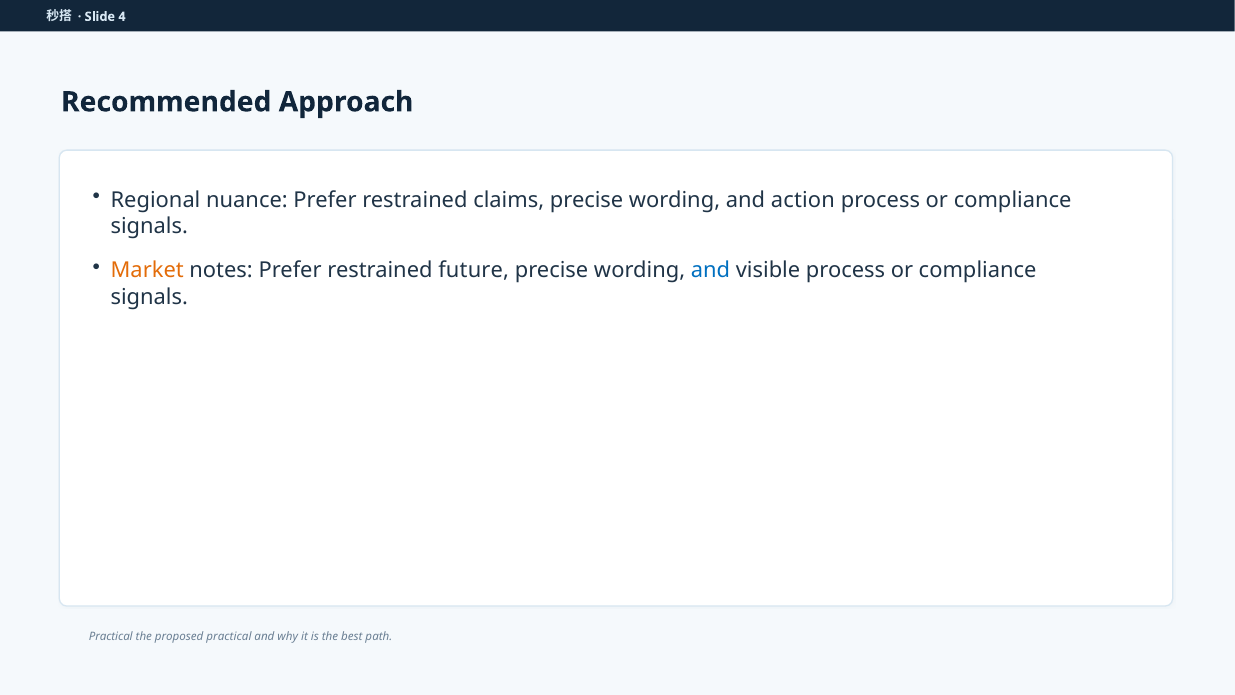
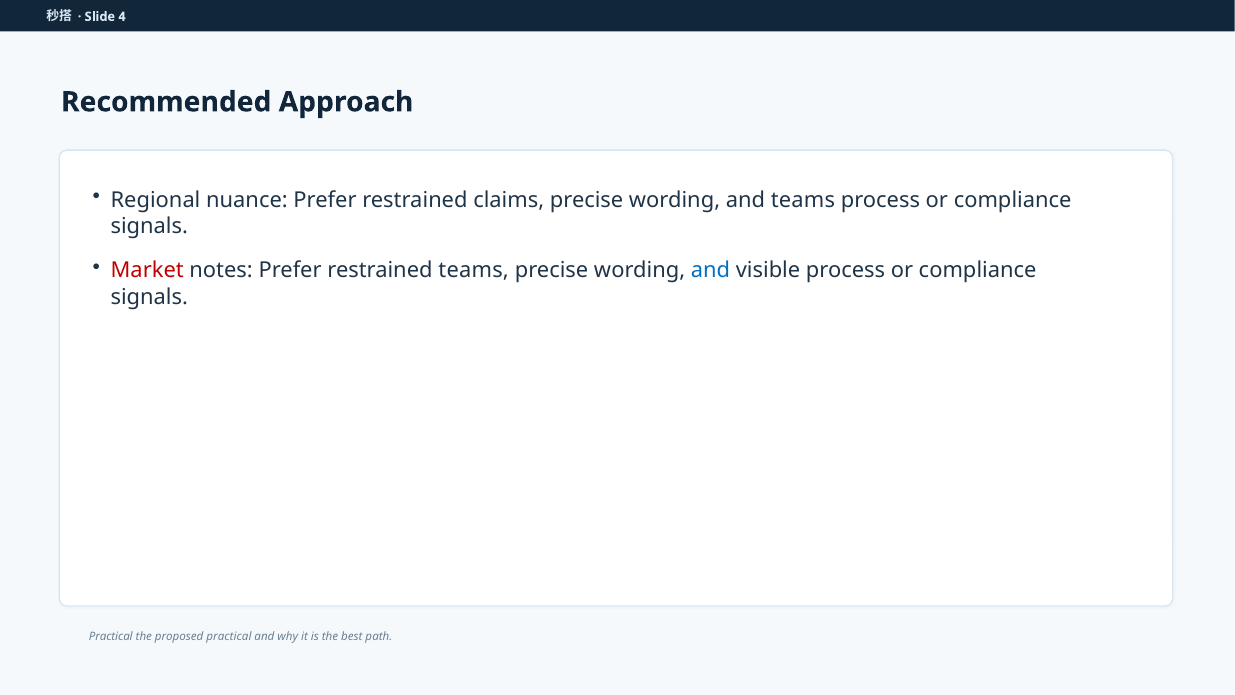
and action: action -> teams
Market colour: orange -> red
restrained future: future -> teams
